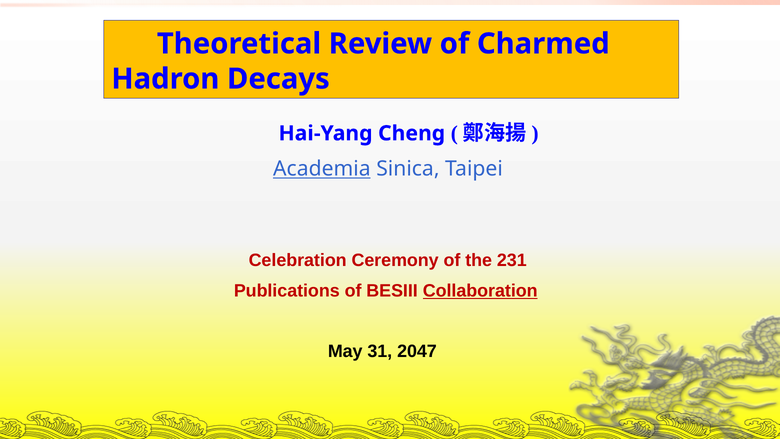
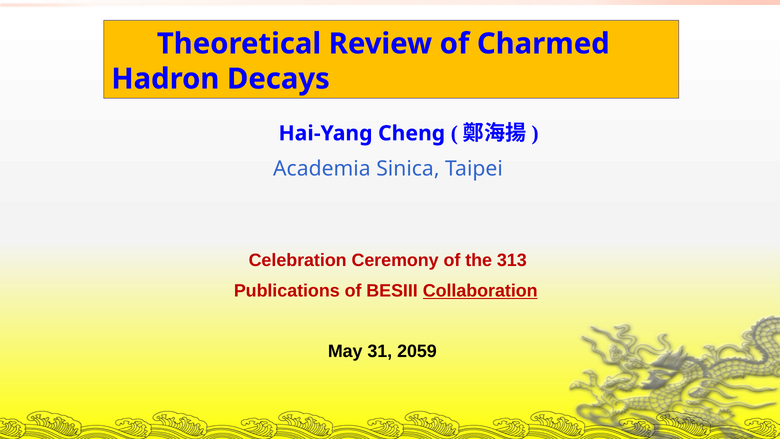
Academia underline: present -> none
231: 231 -> 313
2047: 2047 -> 2059
